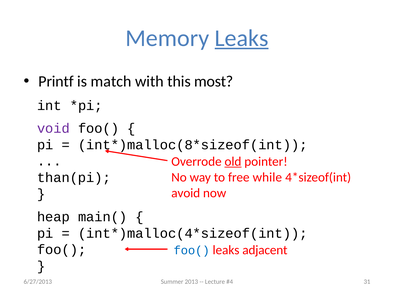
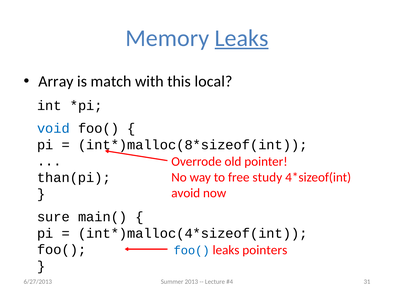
Printf: Printf -> Array
most: most -> local
void colour: purple -> blue
old underline: present -> none
while: while -> study
heap: heap -> sure
adjacent: adjacent -> pointers
